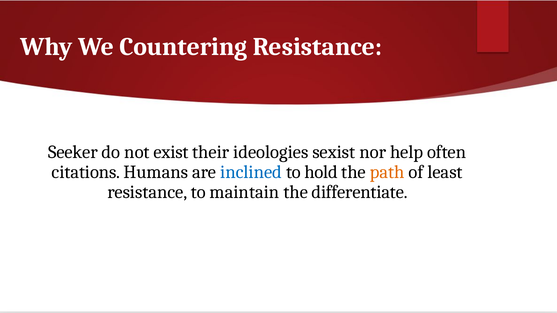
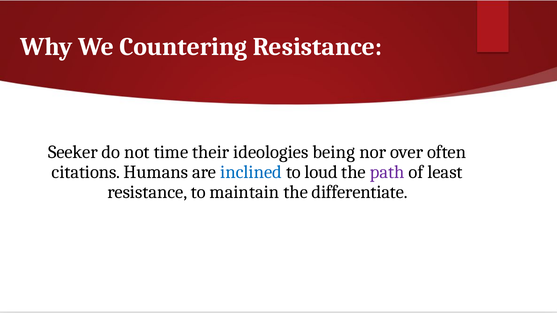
exist: exist -> time
sexist: sexist -> being
help: help -> over
hold: hold -> loud
path colour: orange -> purple
